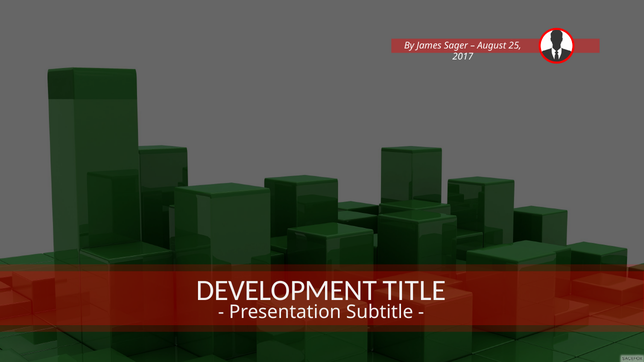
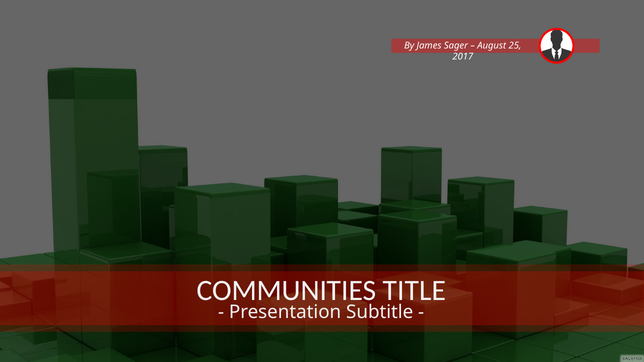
DEVELOPMENT: DEVELOPMENT -> COMMUNITIES
